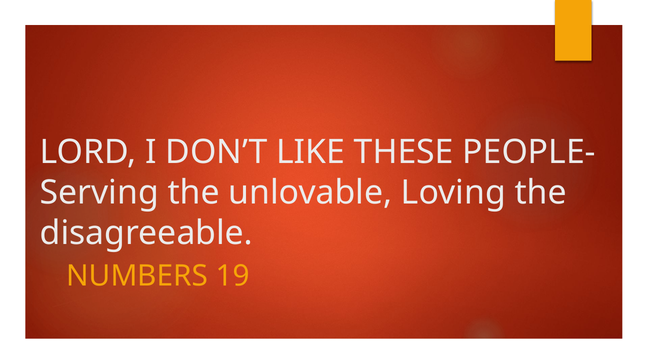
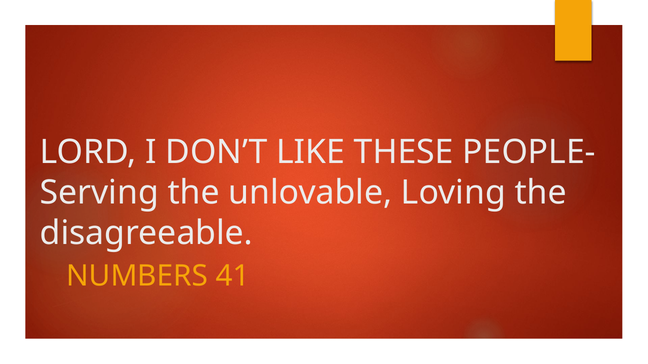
19: 19 -> 41
